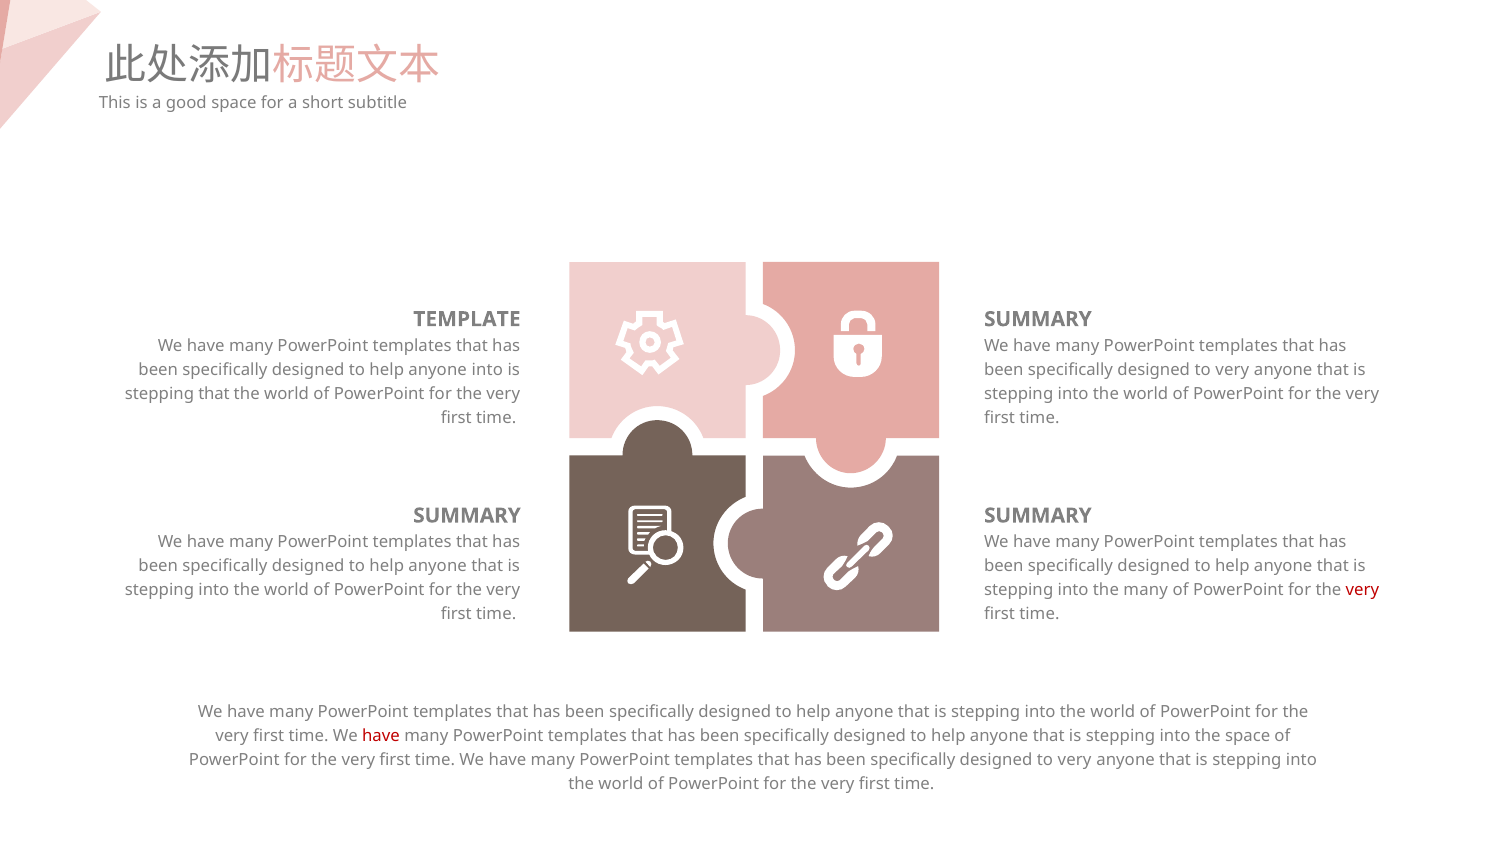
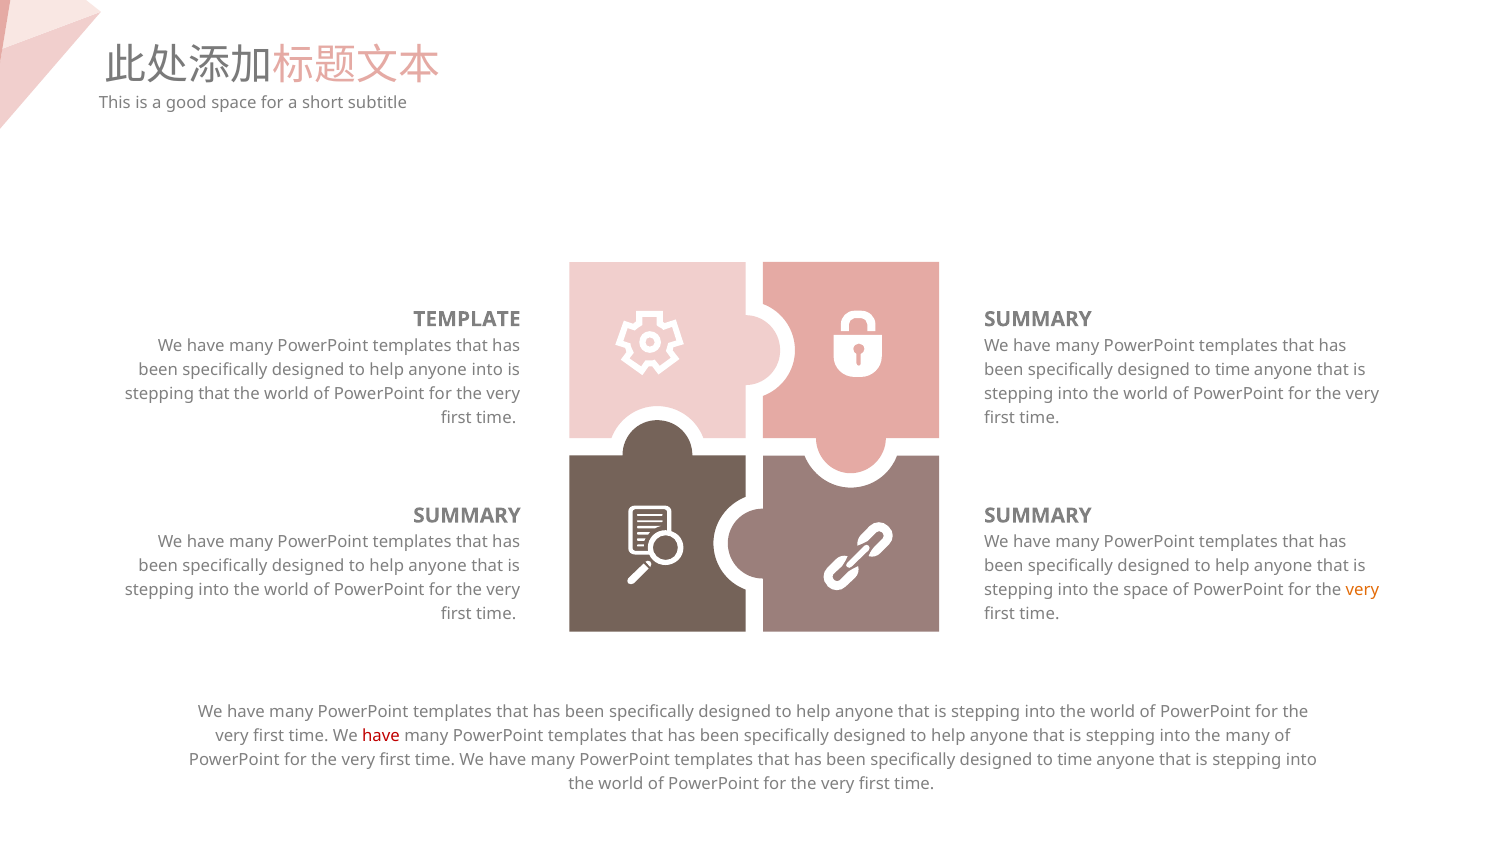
very at (1232, 370): very -> time
the many: many -> space
very at (1362, 590) colour: red -> orange
the space: space -> many
very at (1075, 761): very -> time
